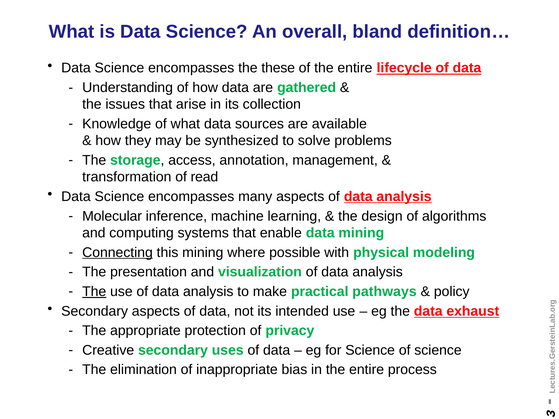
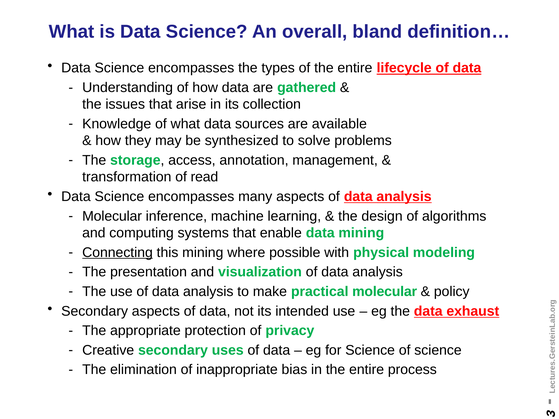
these: these -> types
The at (94, 292) underline: present -> none
practical pathways: pathways -> molecular
